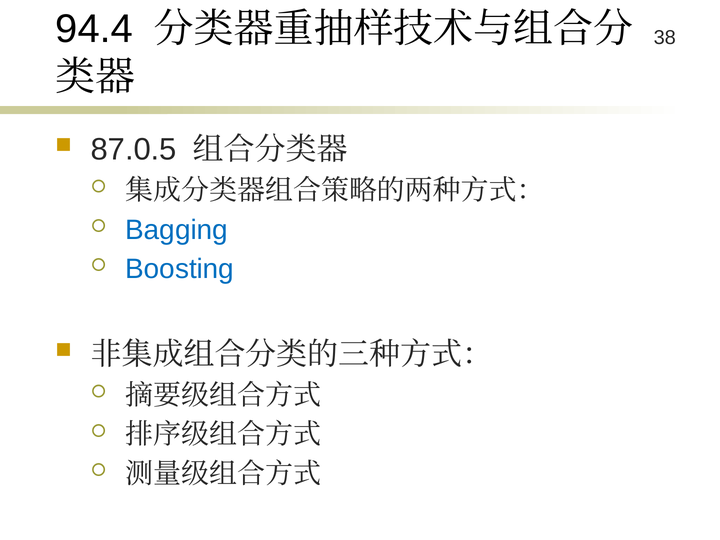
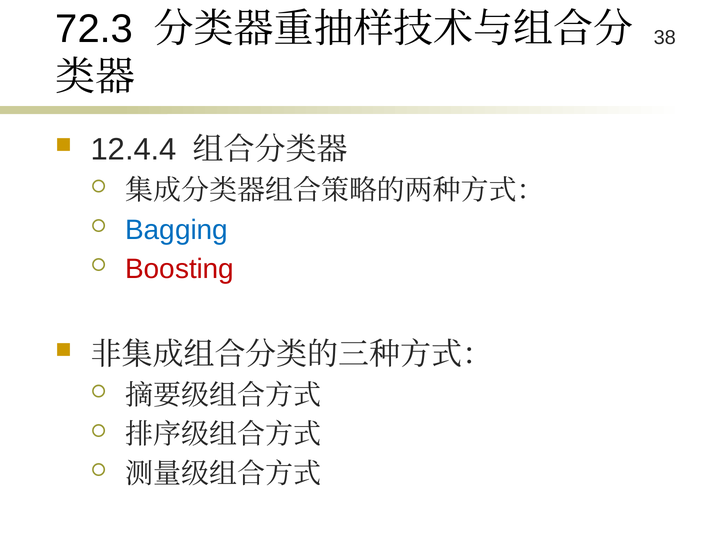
94.4: 94.4 -> 72.3
87.0.5: 87.0.5 -> 12.4.4
Boosting colour: blue -> red
